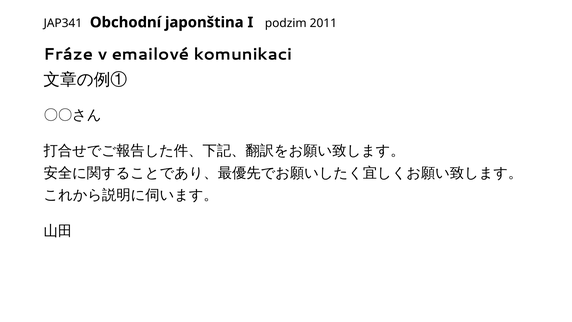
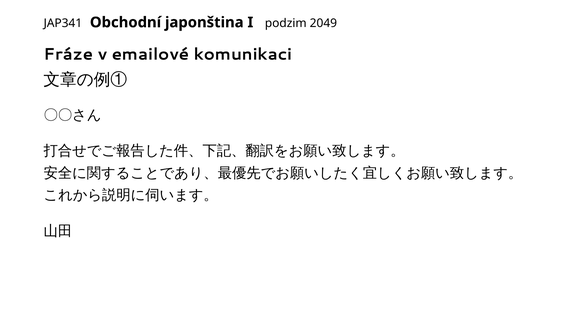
2011: 2011 -> 2049
